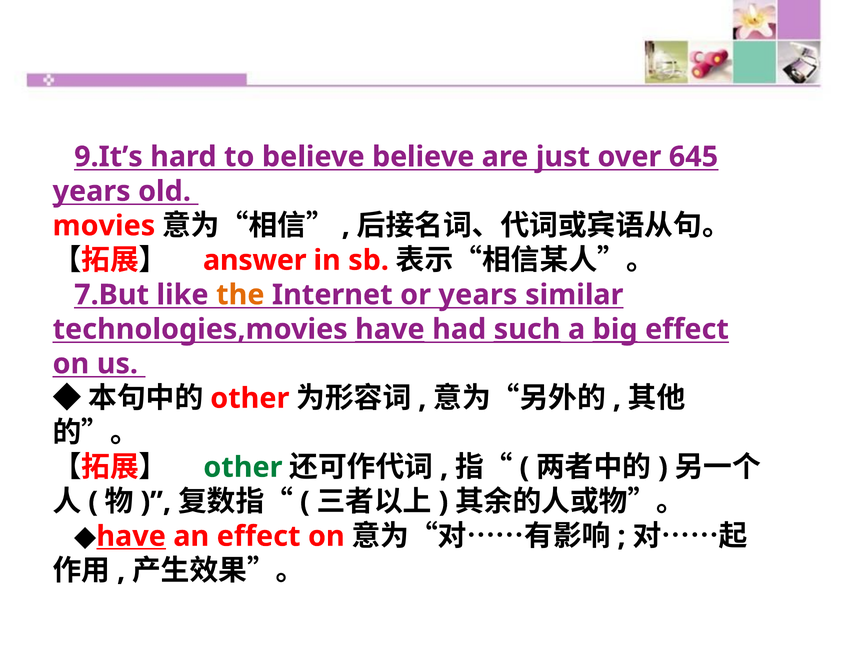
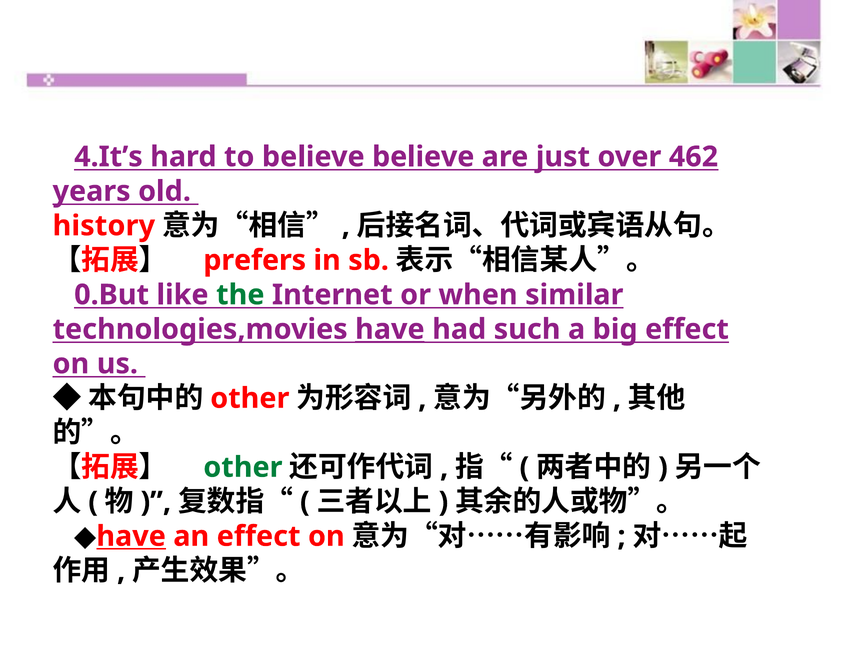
9.It’s: 9.It’s -> 4.It’s
645: 645 -> 462
movies: movies -> history
answer: answer -> prefers
7.But: 7.But -> 0.But
the colour: orange -> green
or years: years -> when
such underline: present -> none
big underline: present -> none
